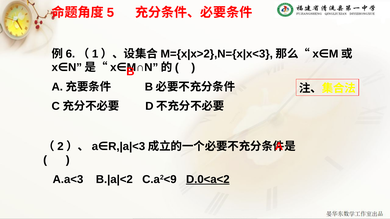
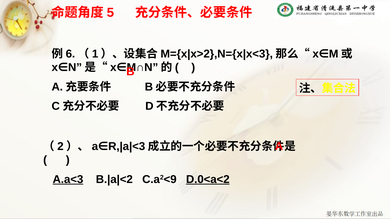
A.a<3 underline: none -> present
